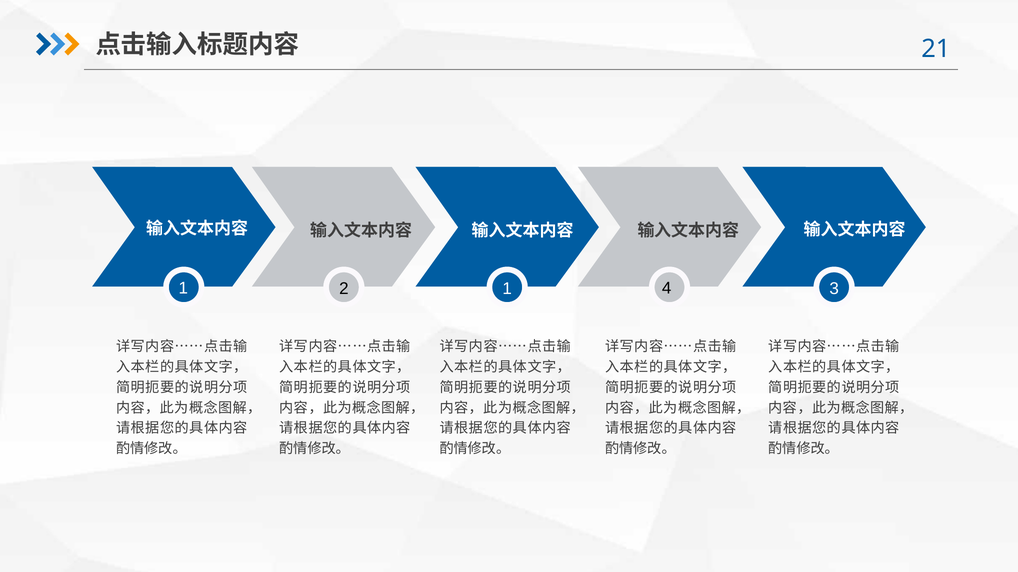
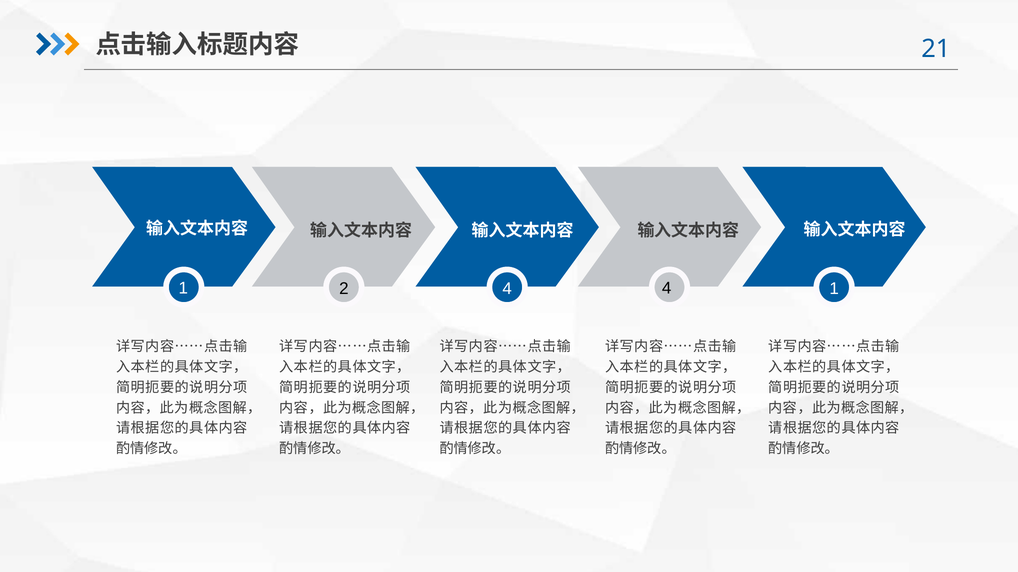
2 1: 1 -> 4
4 3: 3 -> 1
